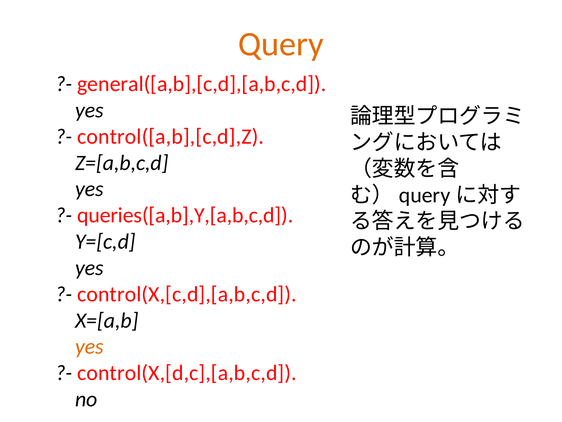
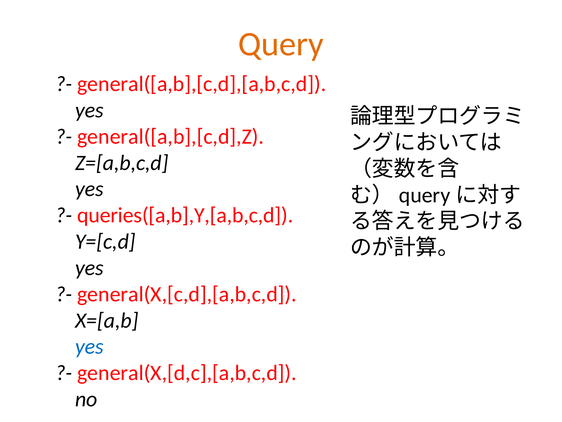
control([a,b],[c,d],Z: control([a,b],[c,d],Z -> general([a,b],[c,d],Z
control(X,[c,d],[a,b,c,d: control(X,[c,d],[a,b,c,d -> general(X,[c,d],[a,b,c,d
yes at (89, 346) colour: orange -> blue
control(X,[d,c],[a,b,c,d: control(X,[d,c],[a,b,c,d -> general(X,[d,c],[a,b,c,d
